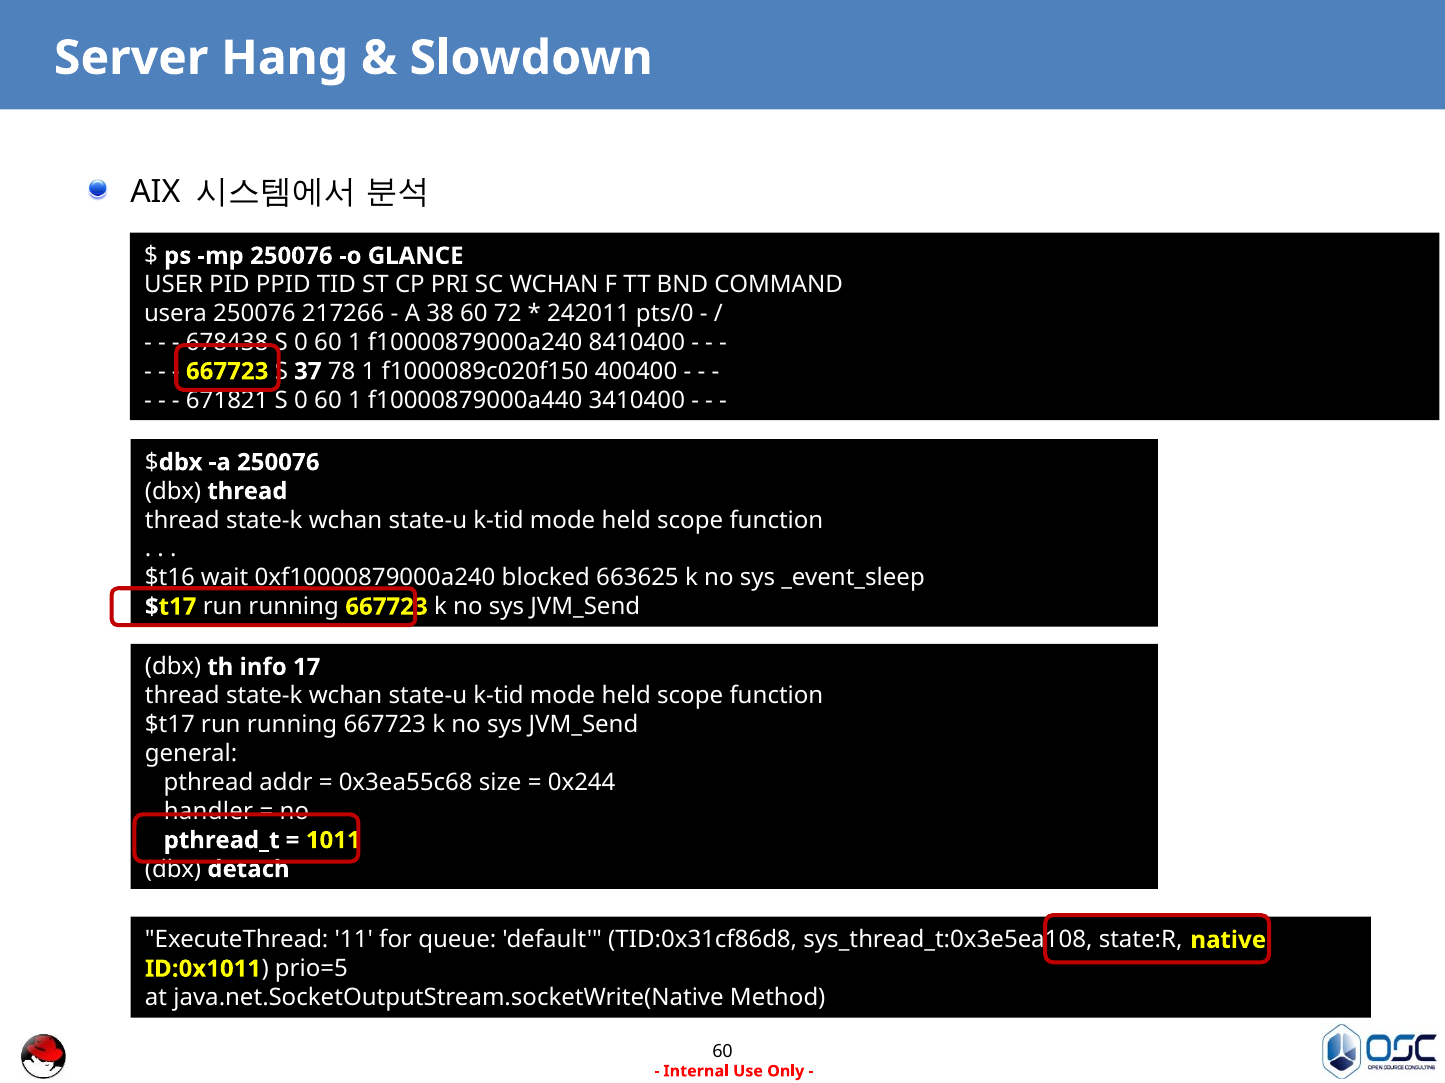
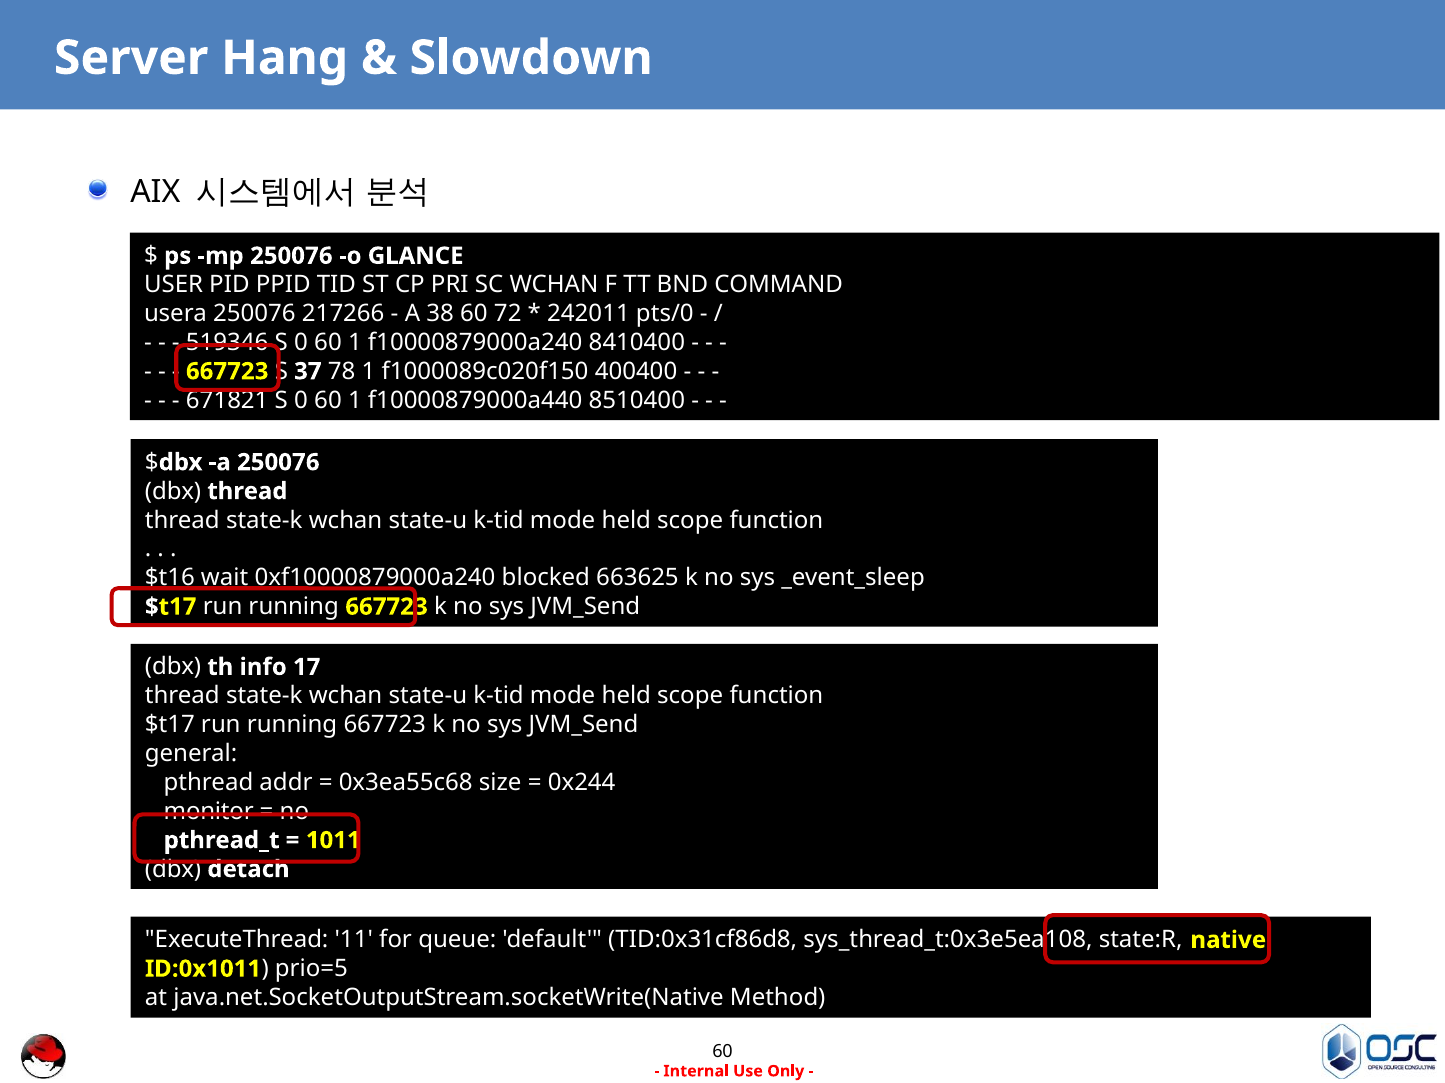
678438: 678438 -> 519346
3410400: 3410400 -> 8510400
handler: handler -> monitor
